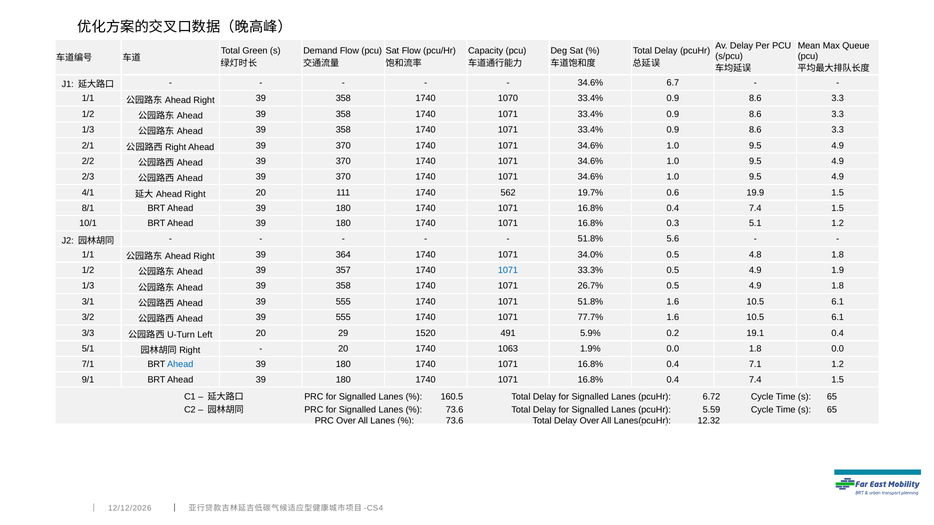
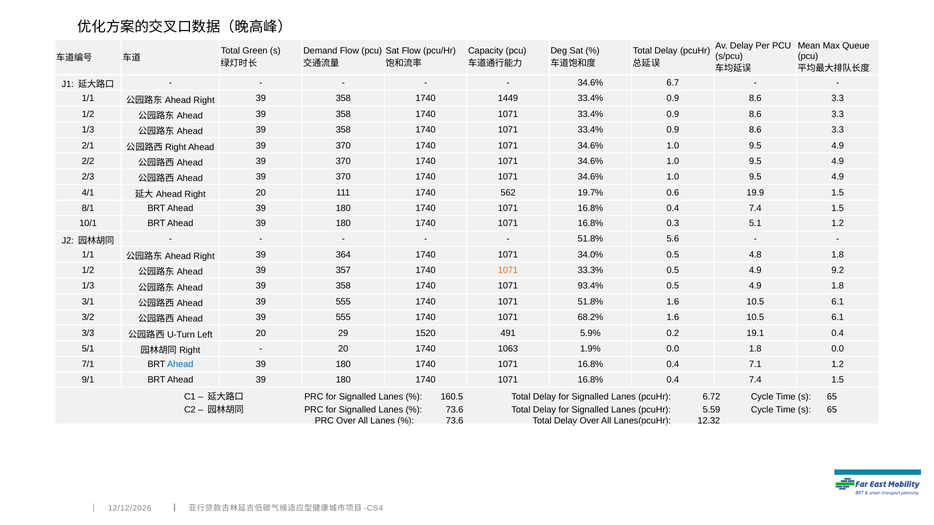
1070: 1070 -> 1449
1071 at (508, 271) colour: blue -> orange
1.9: 1.9 -> 9.2
26.7%: 26.7% -> 93.4%
77.7%: 77.7% -> 68.2%
